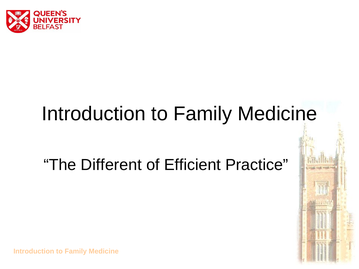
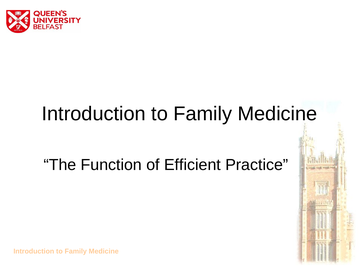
Different: Different -> Function
